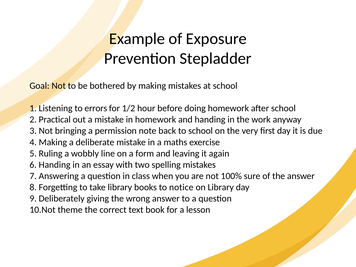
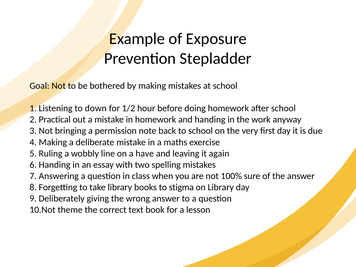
errors: errors -> down
form: form -> have
notice: notice -> stigma
